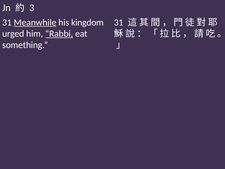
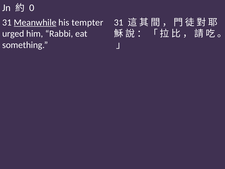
3: 3 -> 0
kingdom: kingdom -> tempter
Rabbi underline: present -> none
